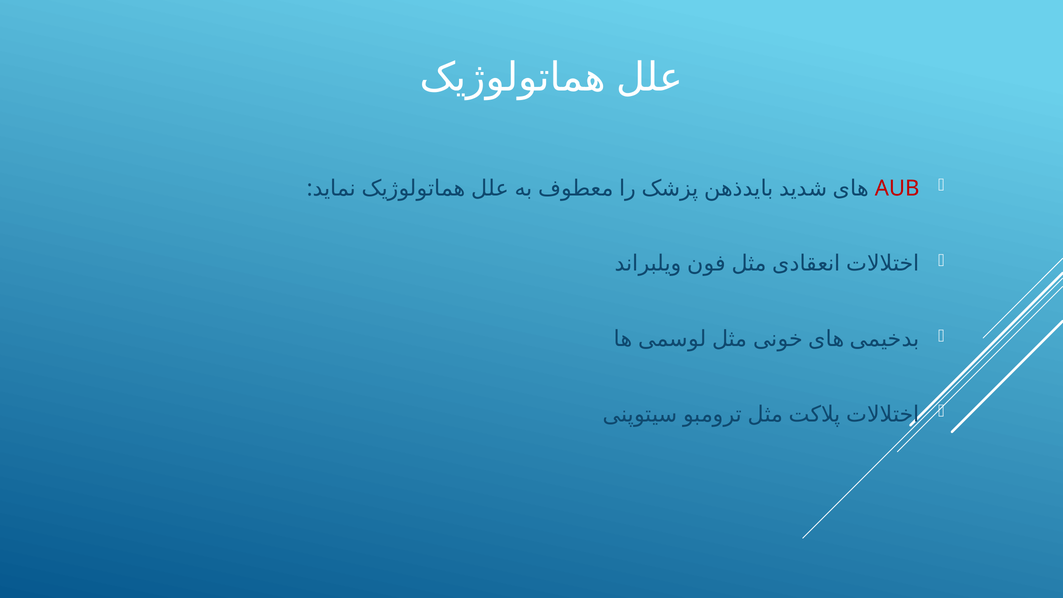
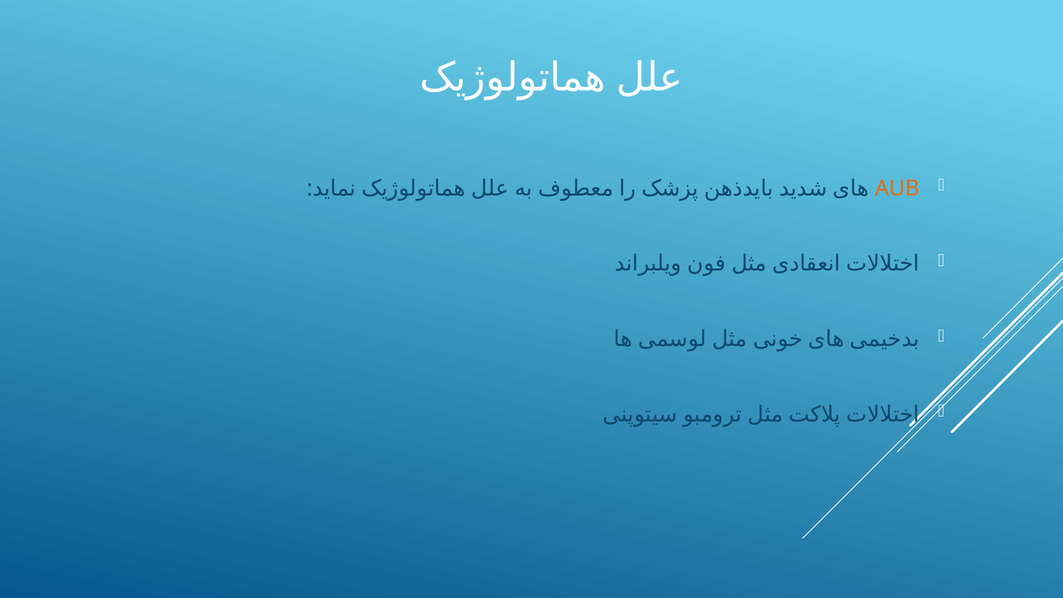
AUB colour: red -> orange
